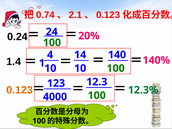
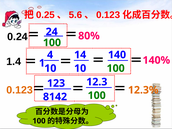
0.74: 0.74 -> 0.25
2.1: 2.1 -> 5.6
20%: 20% -> 80%
12.3% colour: green -> orange
4000: 4000 -> 8142
